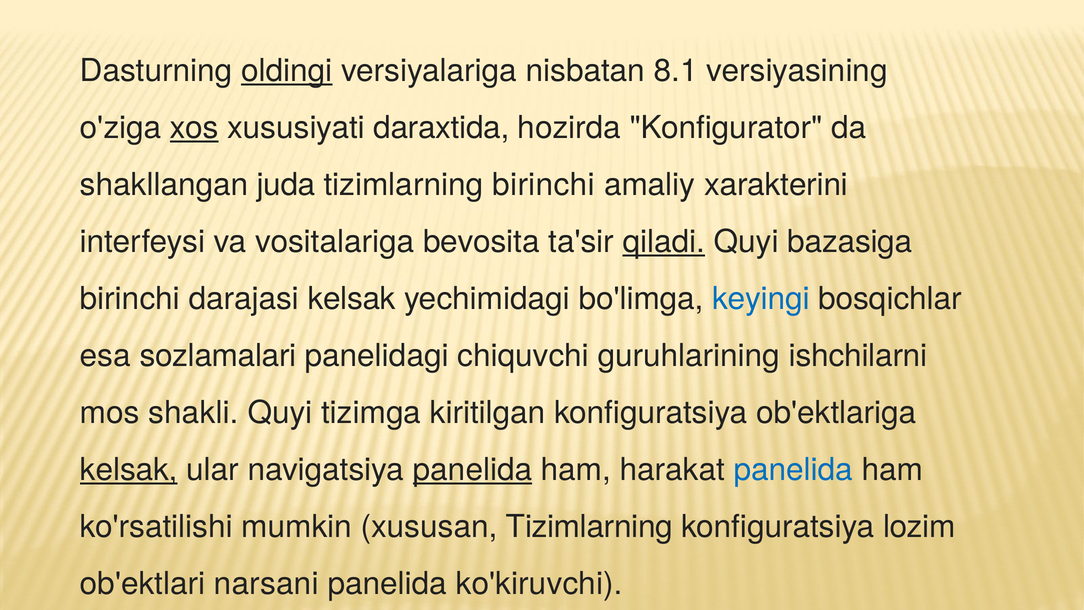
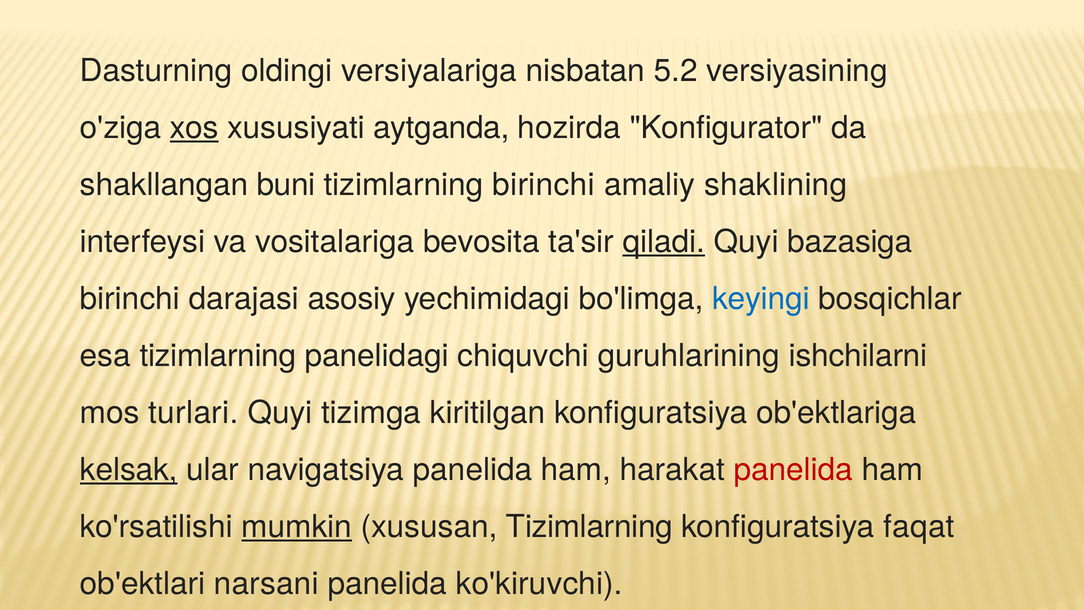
oldingi underline: present -> none
8.1: 8.1 -> 5.2
daraxtida: daraxtida -> aytganda
juda: juda -> buni
xarakterini: xarakterini -> shaklining
darajasi kelsak: kelsak -> asosiy
esa sozlamalari: sozlamalari -> tizimlarning
shakli: shakli -> turlari
panelida at (473, 470) underline: present -> none
panelida at (793, 470) colour: blue -> red
mumkin underline: none -> present
lozim: lozim -> faqat
